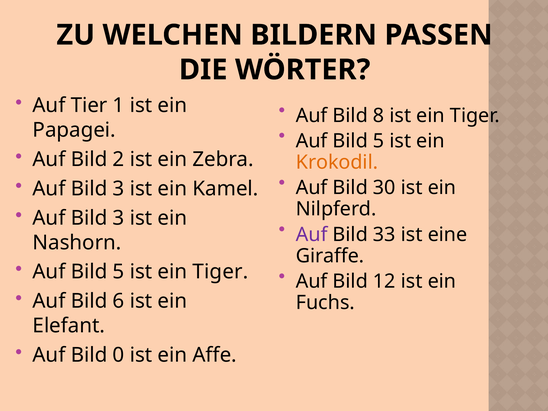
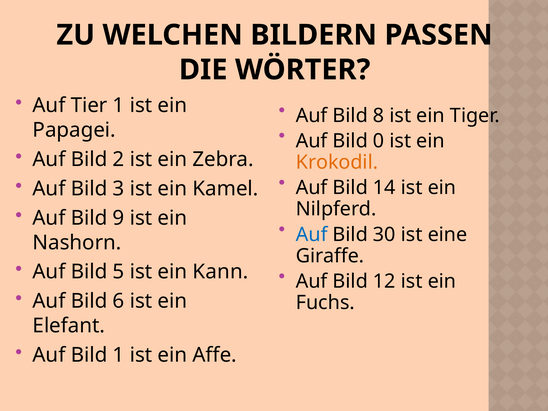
5 at (379, 141): 5 -> 0
30: 30 -> 14
3 at (119, 218): 3 -> 9
Auf at (312, 235) colour: purple -> blue
33: 33 -> 30
5 ist ein Tiger: Tiger -> Kann
Bild 0: 0 -> 1
